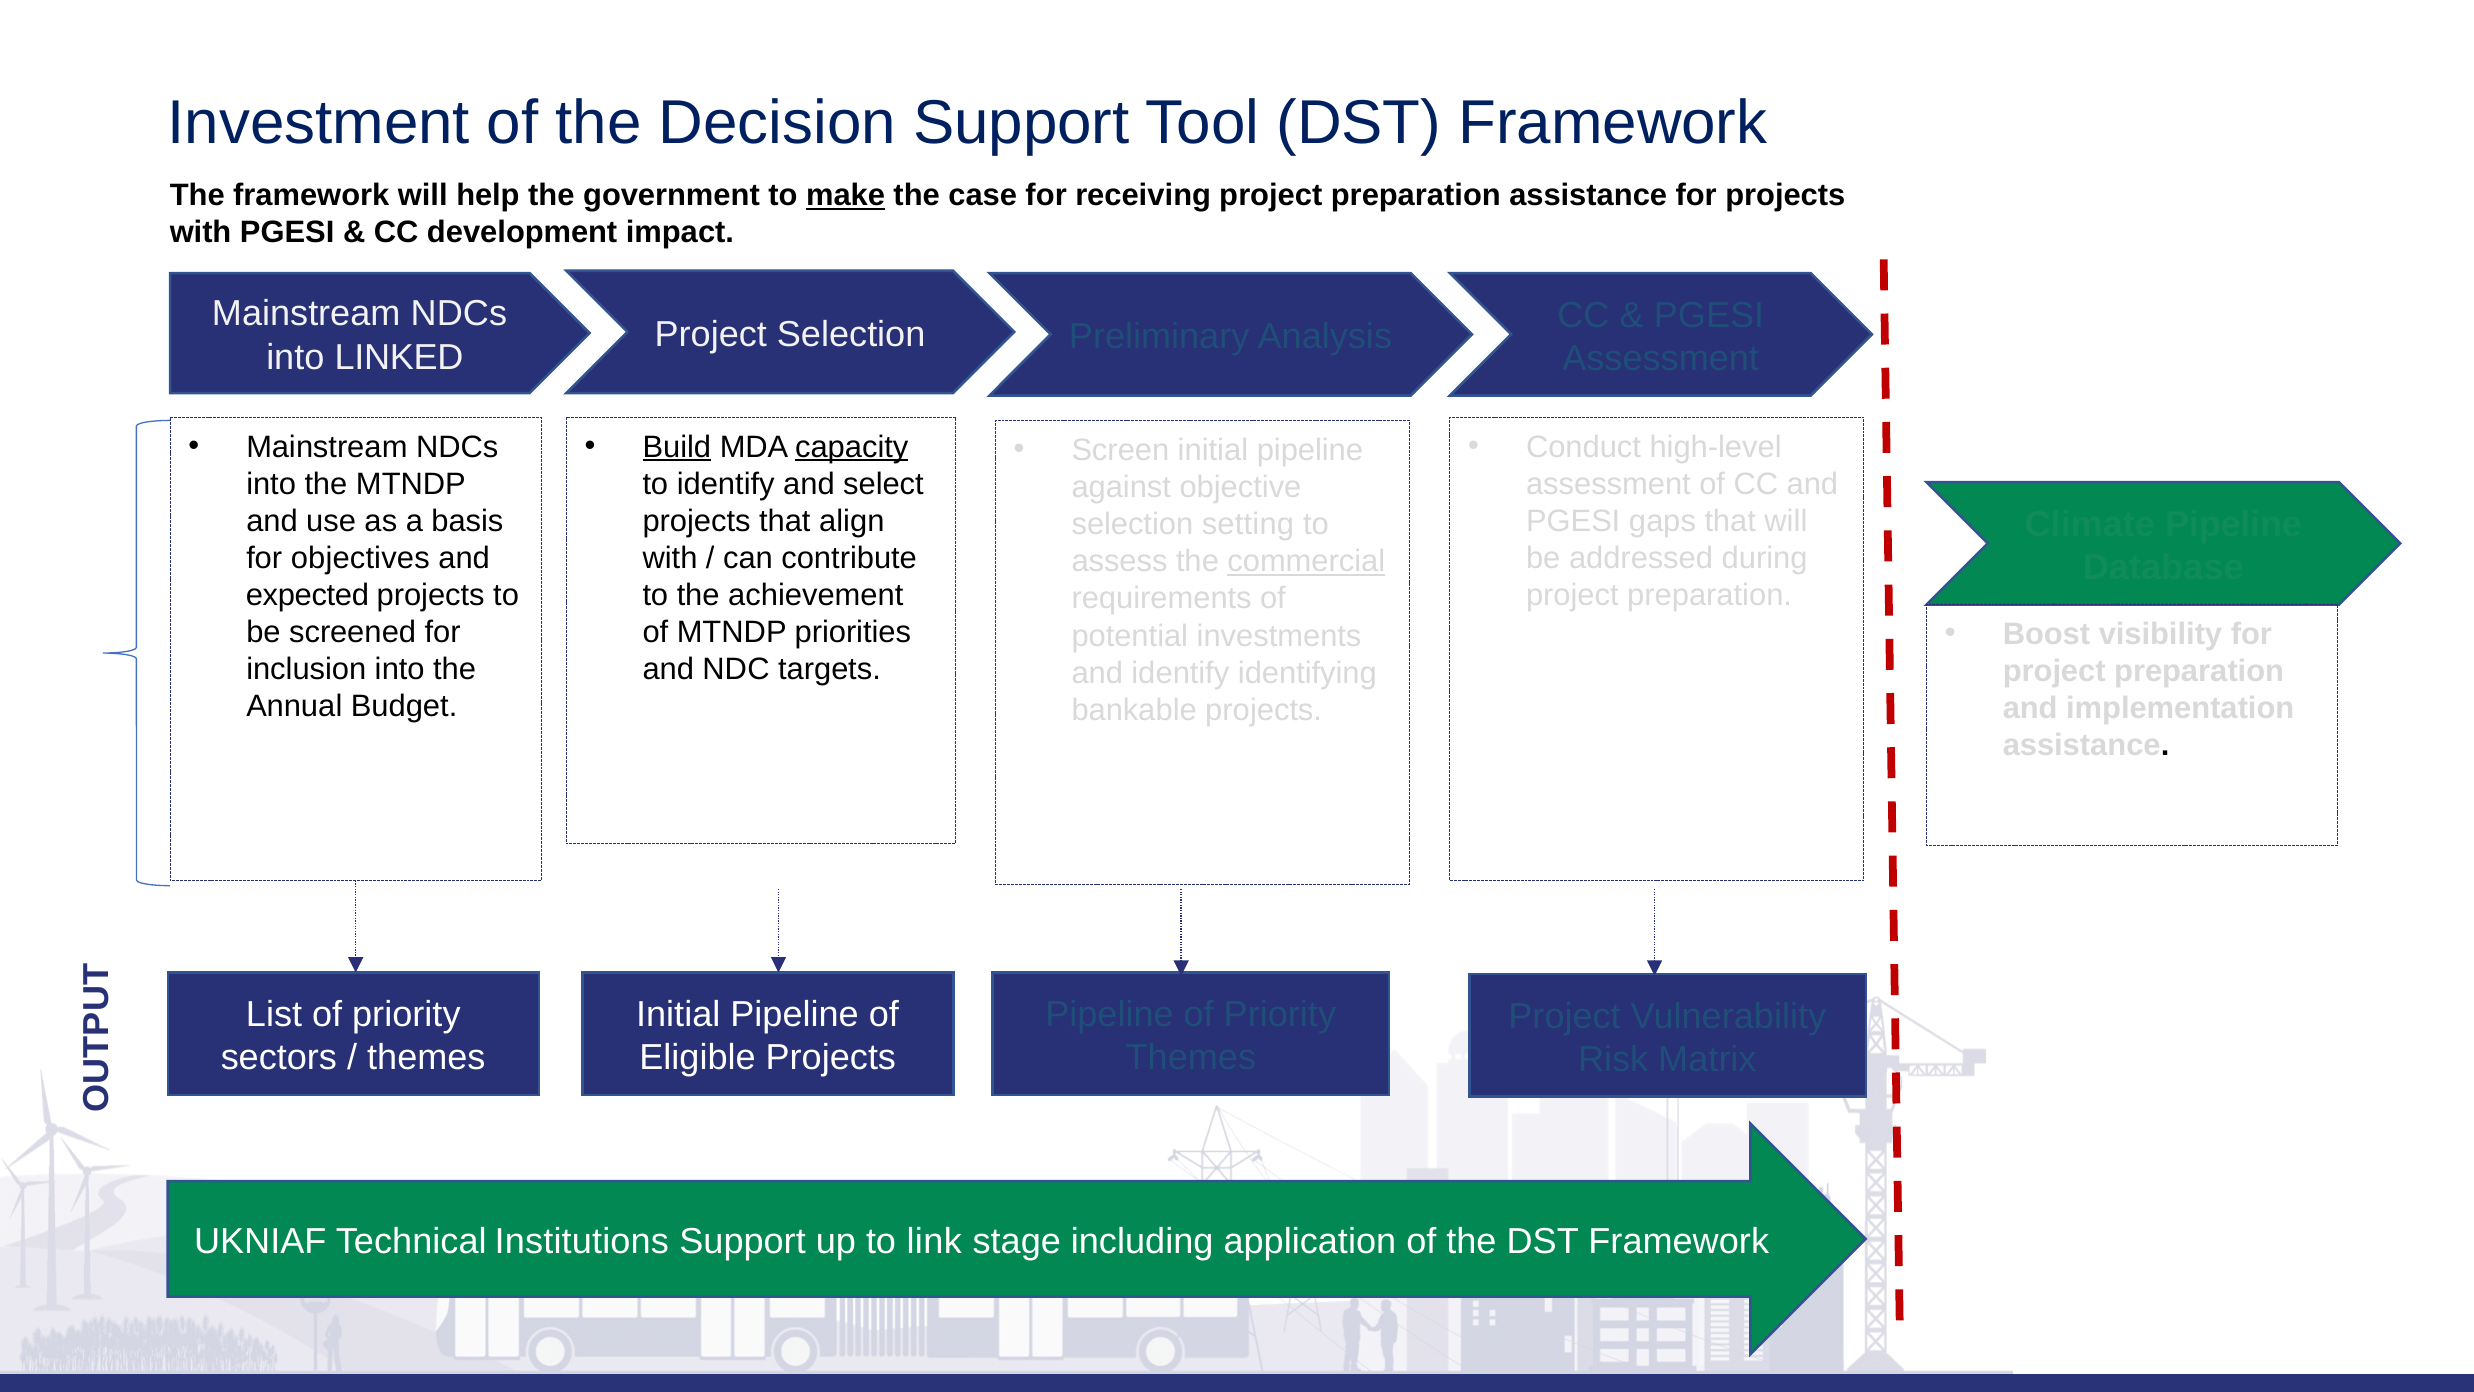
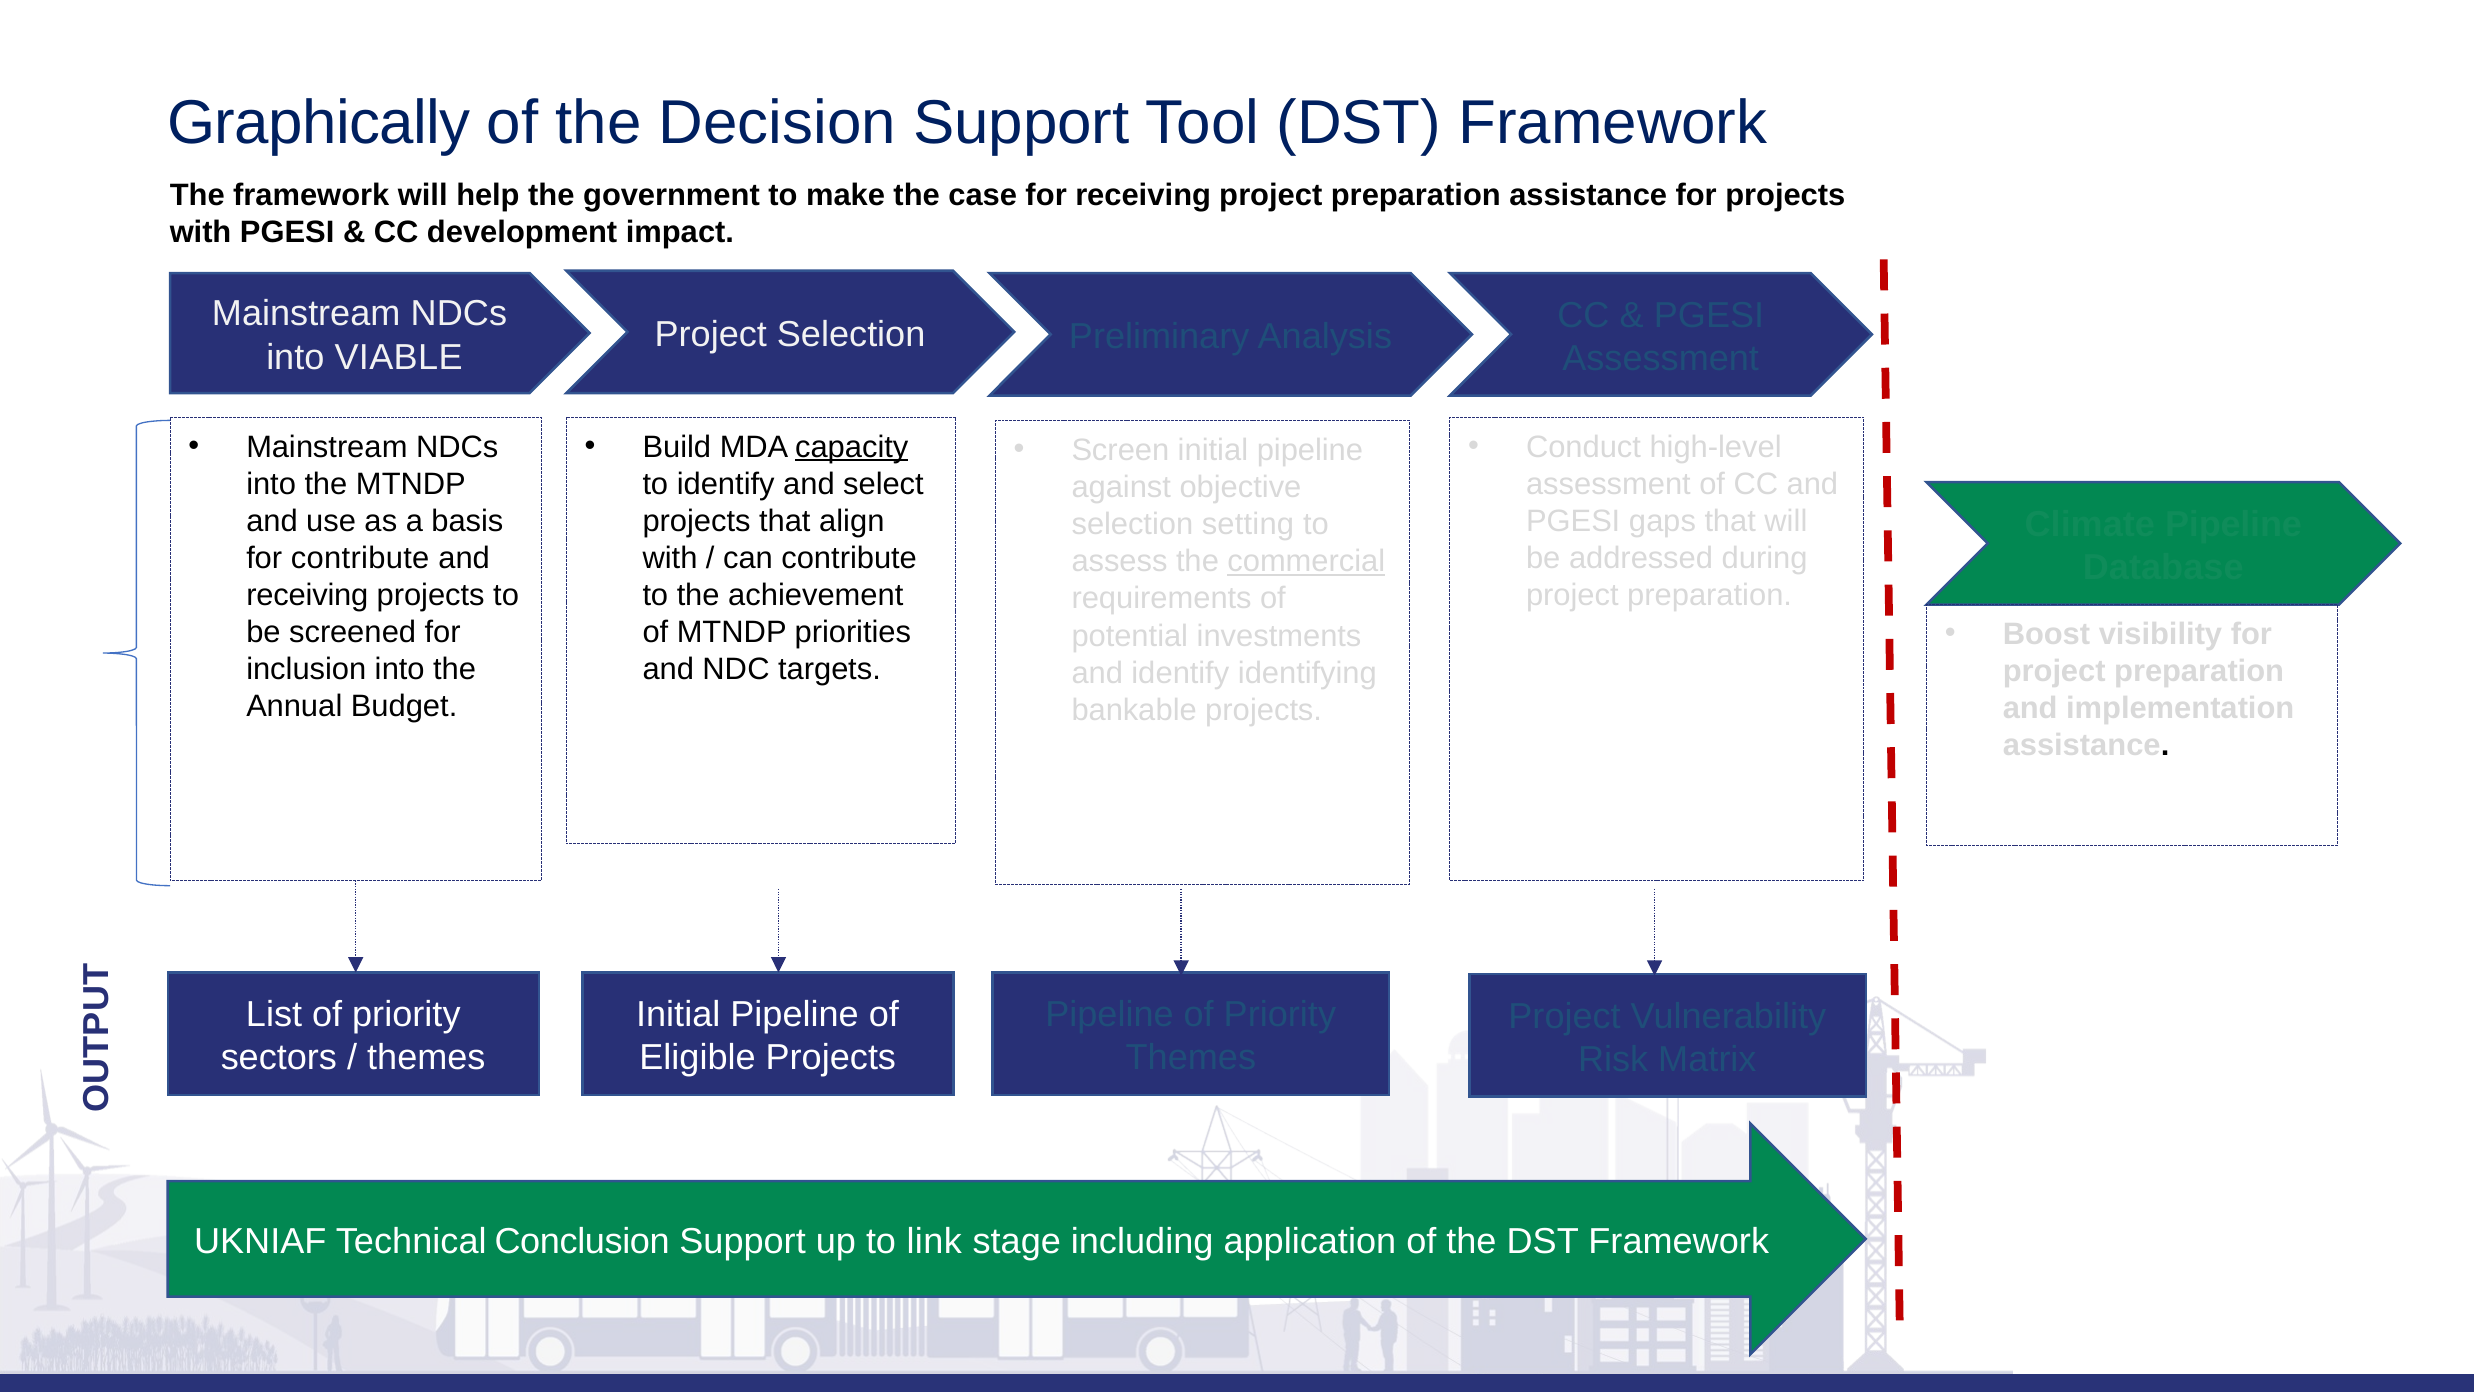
Investment: Investment -> Graphically
make underline: present -> none
LINKED: LINKED -> VIABLE
Build underline: present -> none
for objectives: objectives -> contribute
expected at (307, 595): expected -> receiving
Institutions: Institutions -> Conclusion
